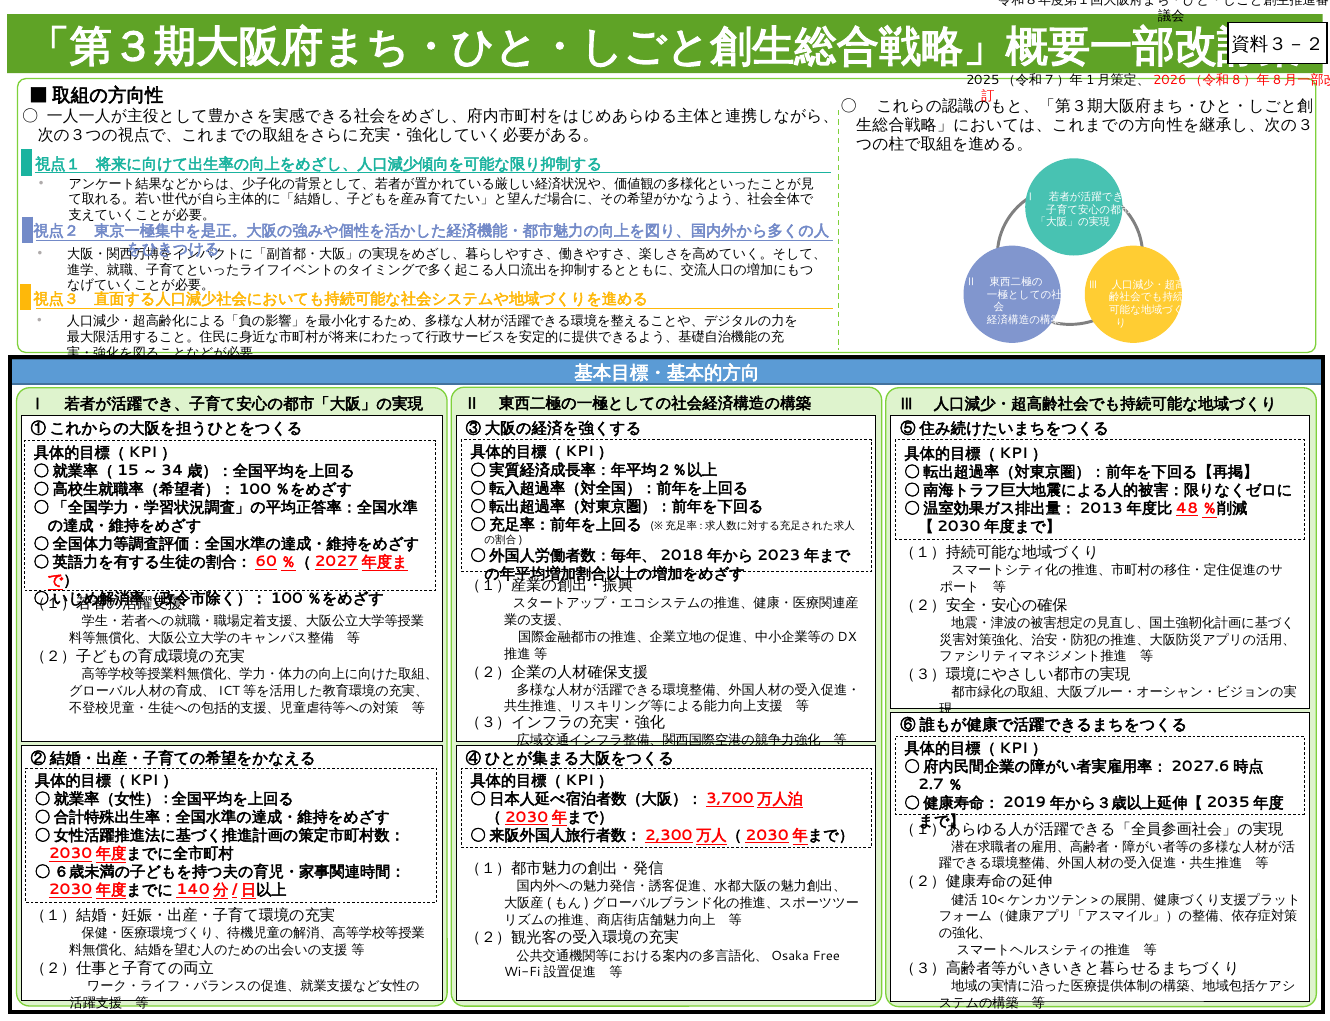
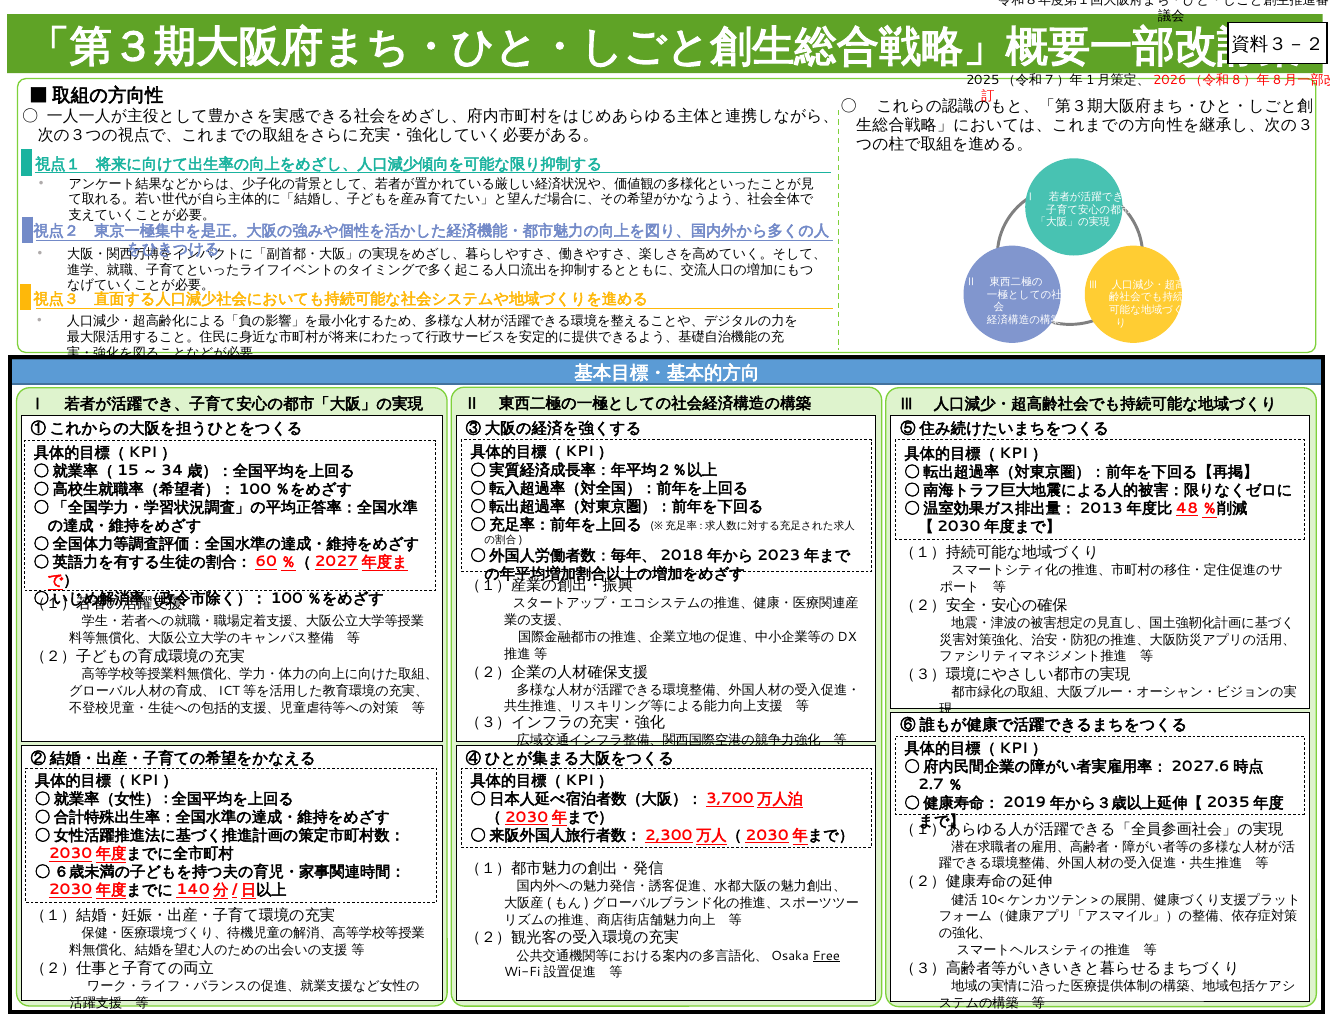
Free underline: none -> present
